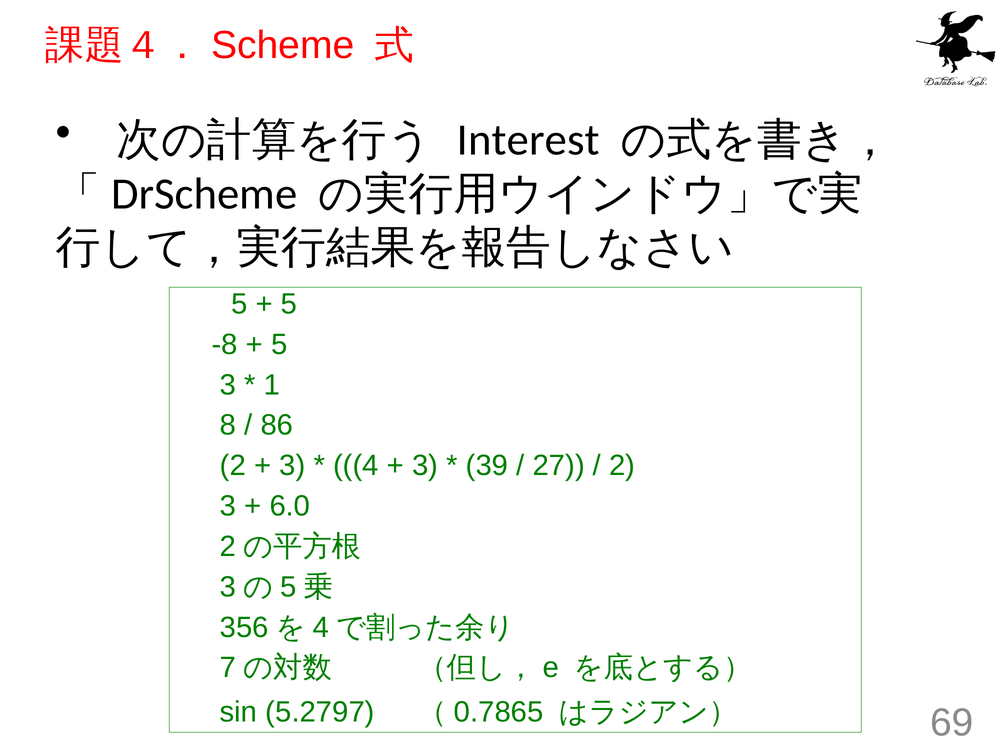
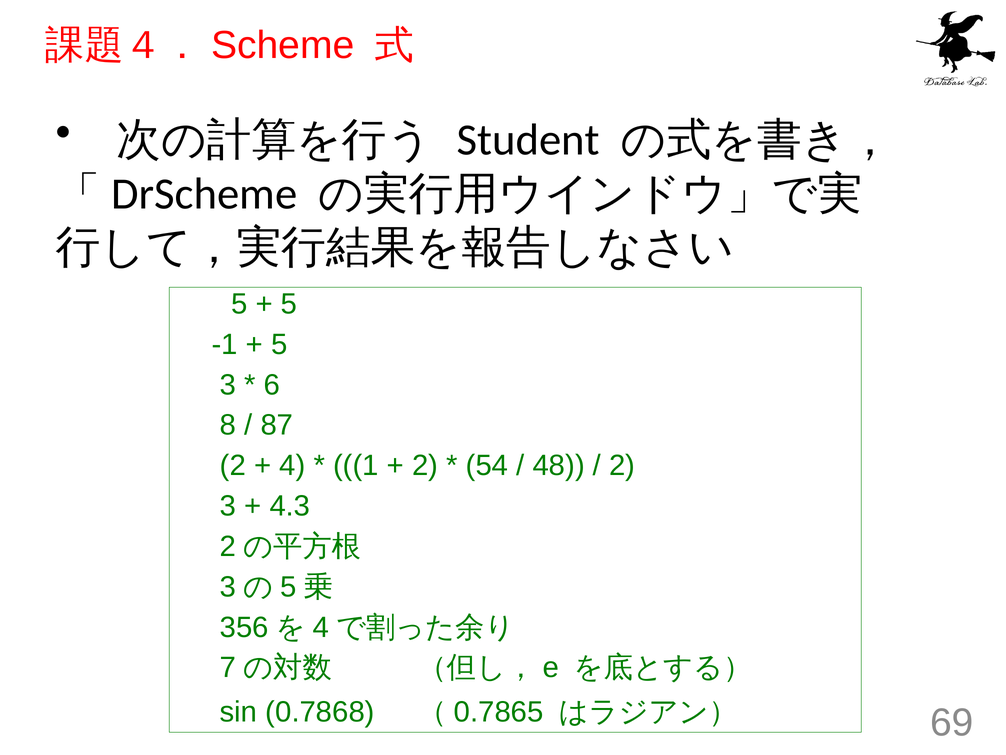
Interest: Interest -> Student
-8: -8 -> -1
1: 1 -> 6
86: 86 -> 87
3 at (292, 465): 3 -> 4
4: 4 -> 1
3 at (425, 465): 3 -> 2
39: 39 -> 54
27: 27 -> 48
6.0: 6.0 -> 4.3
5.2797: 5.2797 -> 0.7868
